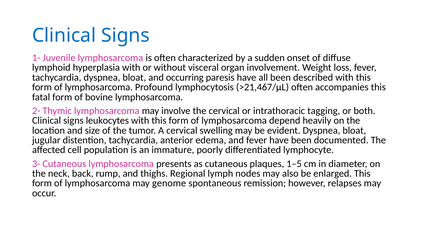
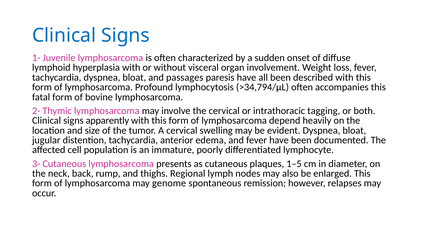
occurring: occurring -> passages
>21,467/μL: >21,467/μL -> >34,794/μL
leukocytes: leukocytes -> apparently
